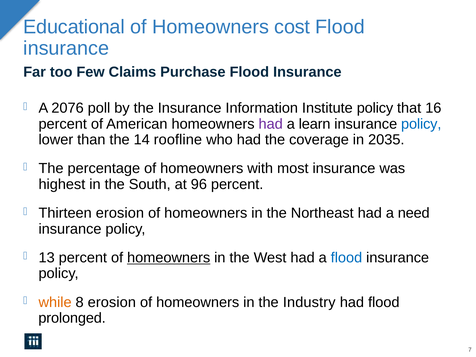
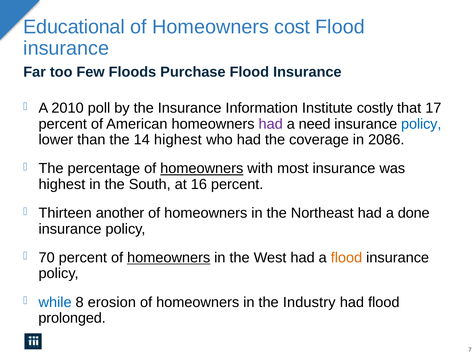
Claims: Claims -> Floods
2076: 2076 -> 2010
Institute policy: policy -> costly
16: 16 -> 17
learn: learn -> need
14 roofline: roofline -> highest
2035: 2035 -> 2086
homeowners at (202, 169) underline: none -> present
96: 96 -> 16
Thirteen erosion: erosion -> another
need: need -> done
13: 13 -> 70
flood at (346, 258) colour: blue -> orange
while colour: orange -> blue
